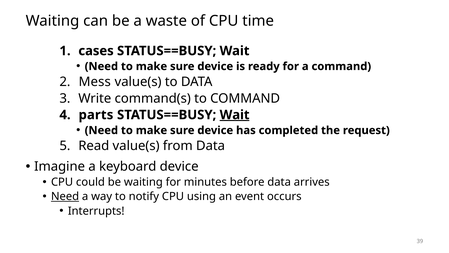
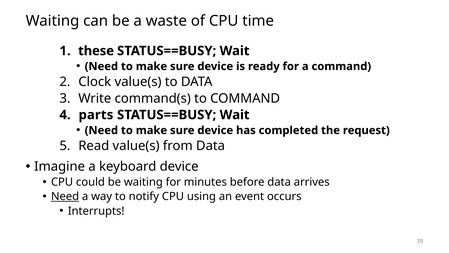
cases: cases -> these
Mess: Mess -> Clock
Wait at (235, 115) underline: present -> none
